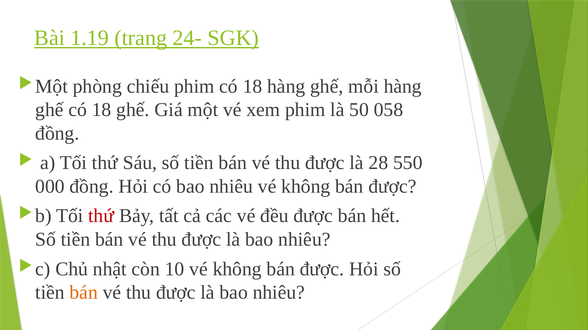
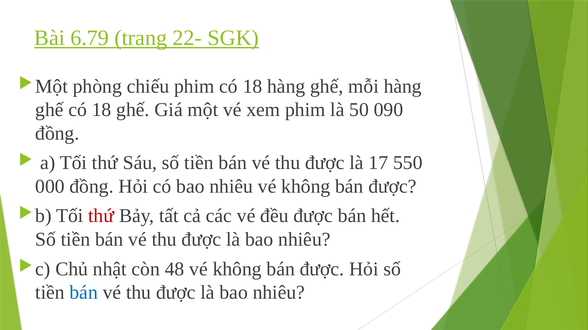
1.19: 1.19 -> 6.79
24-: 24- -> 22-
058: 058 -> 090
28: 28 -> 17
10: 10 -> 48
bán at (84, 293) colour: orange -> blue
